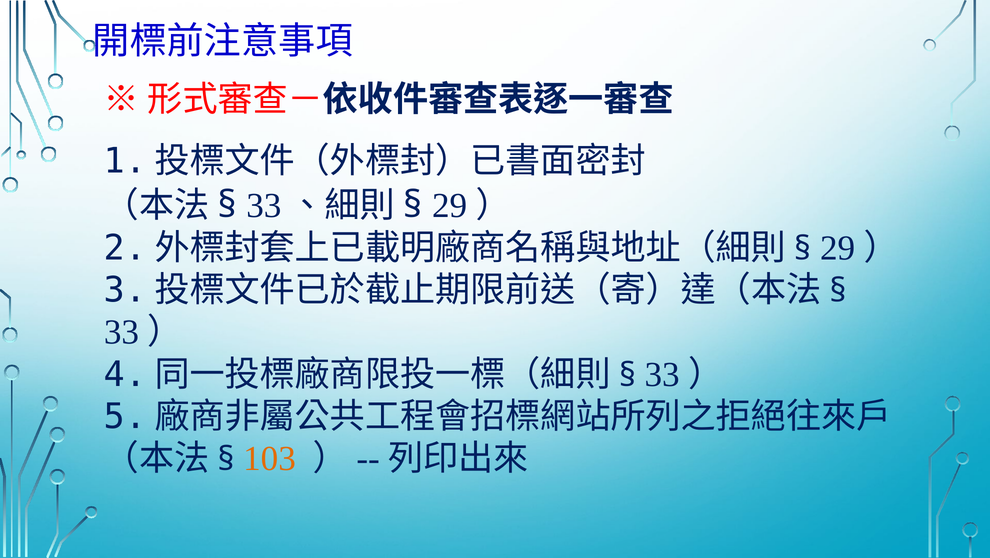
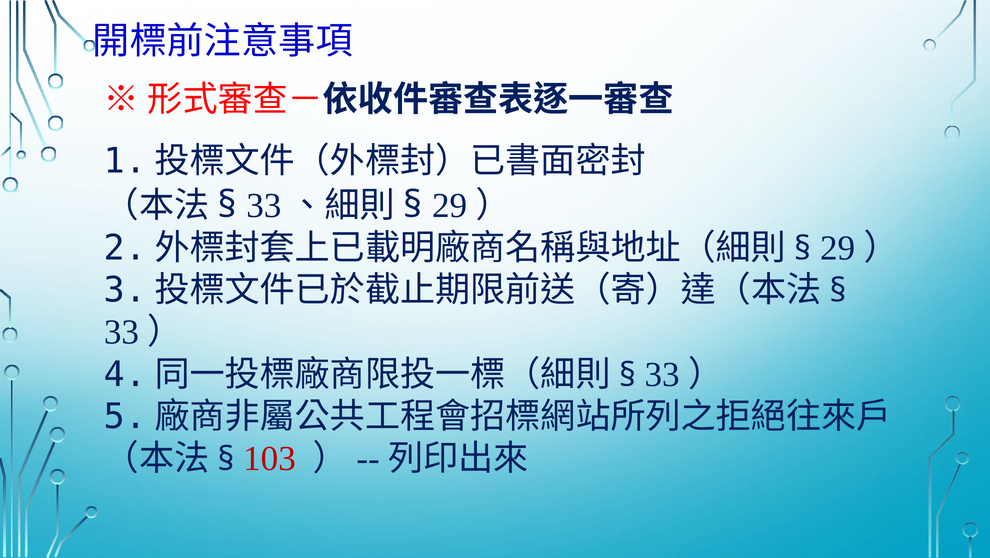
103 colour: orange -> red
